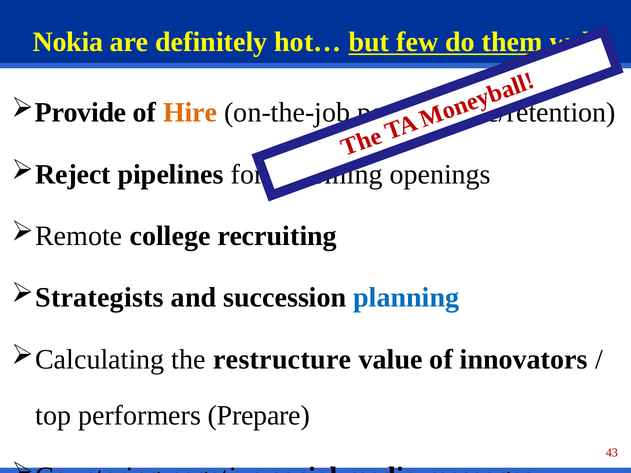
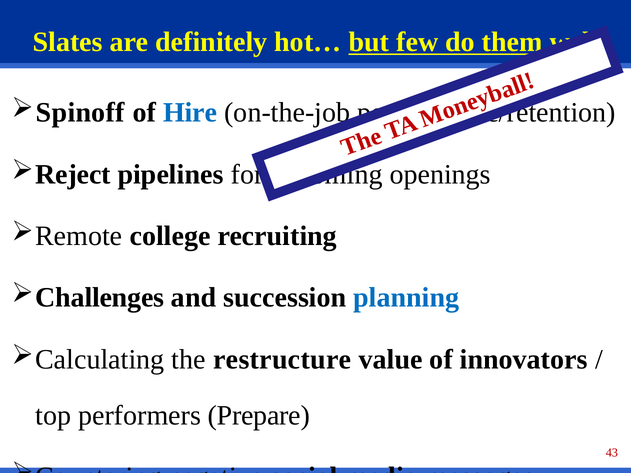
Nokia: Nokia -> Slates
Provide: Provide -> Spinoff
Hire colour: orange -> blue
Strategists: Strategists -> Challenges
